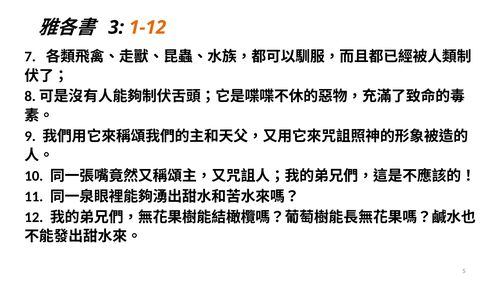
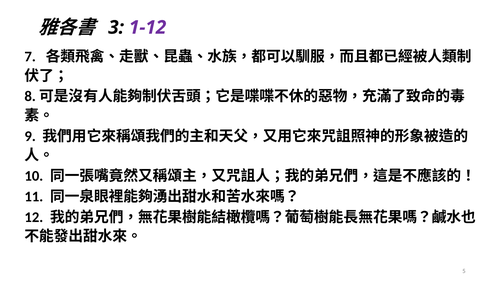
1-12 colour: orange -> purple
